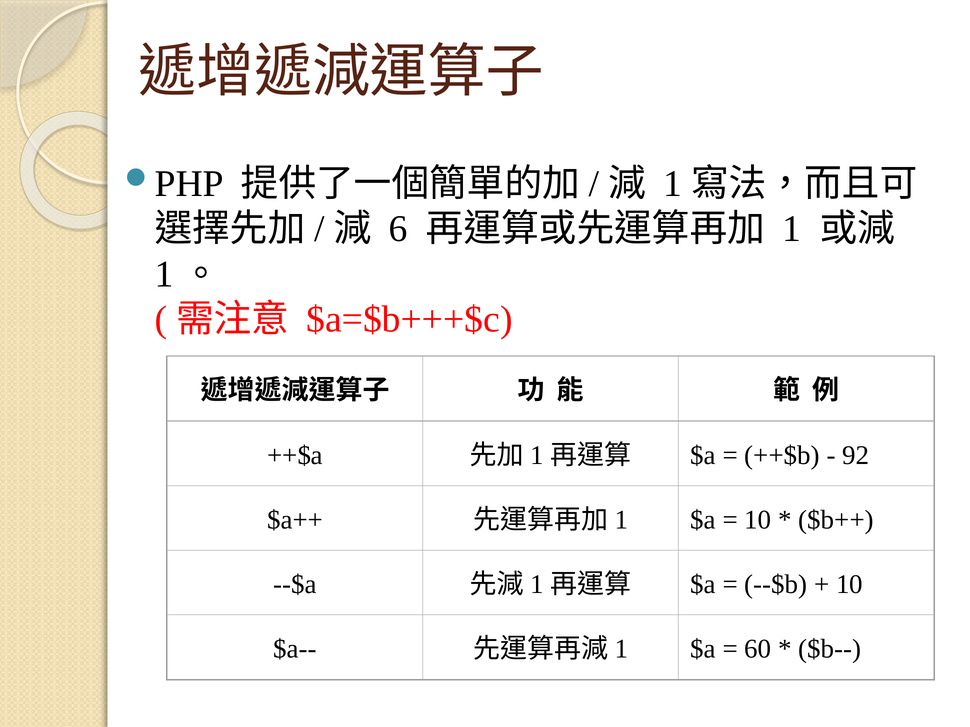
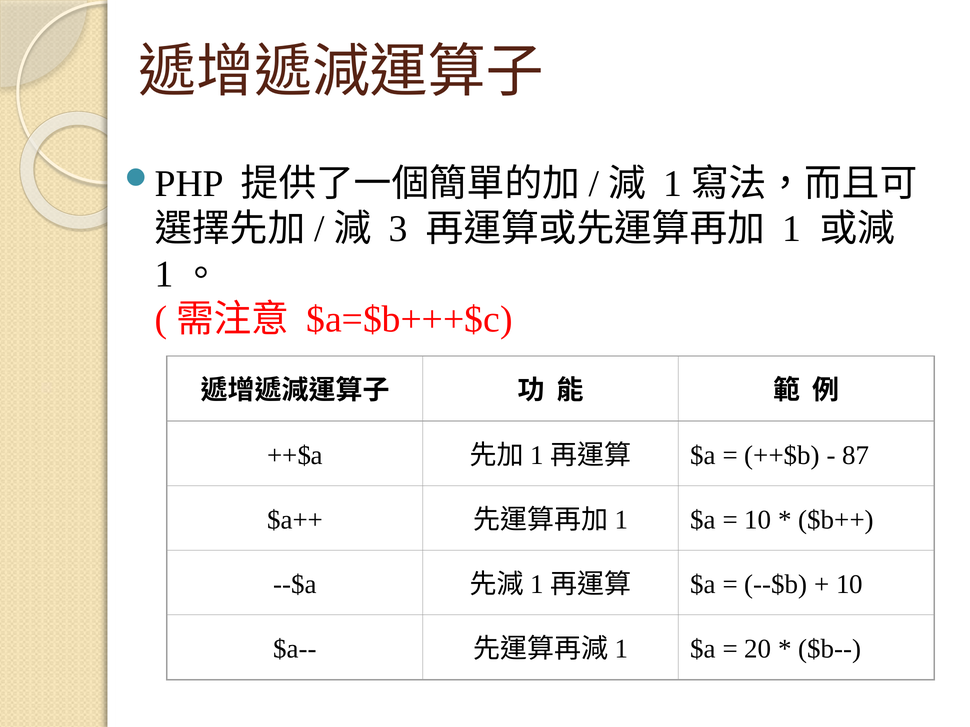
6: 6 -> 3
92: 92 -> 87
60: 60 -> 20
